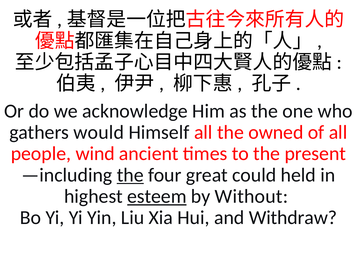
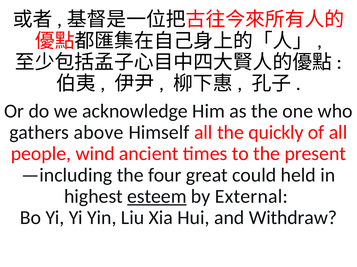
would: would -> above
owned: owned -> quickly
the at (130, 176) underline: present -> none
Without: Without -> External
